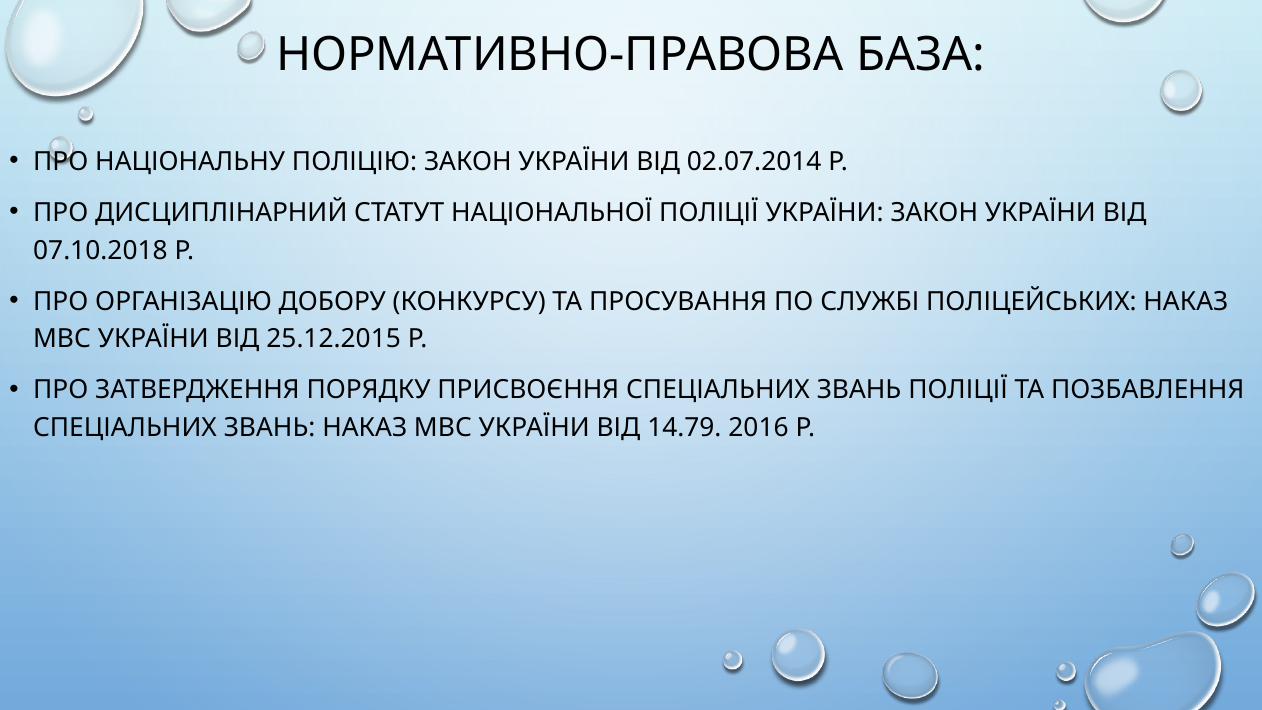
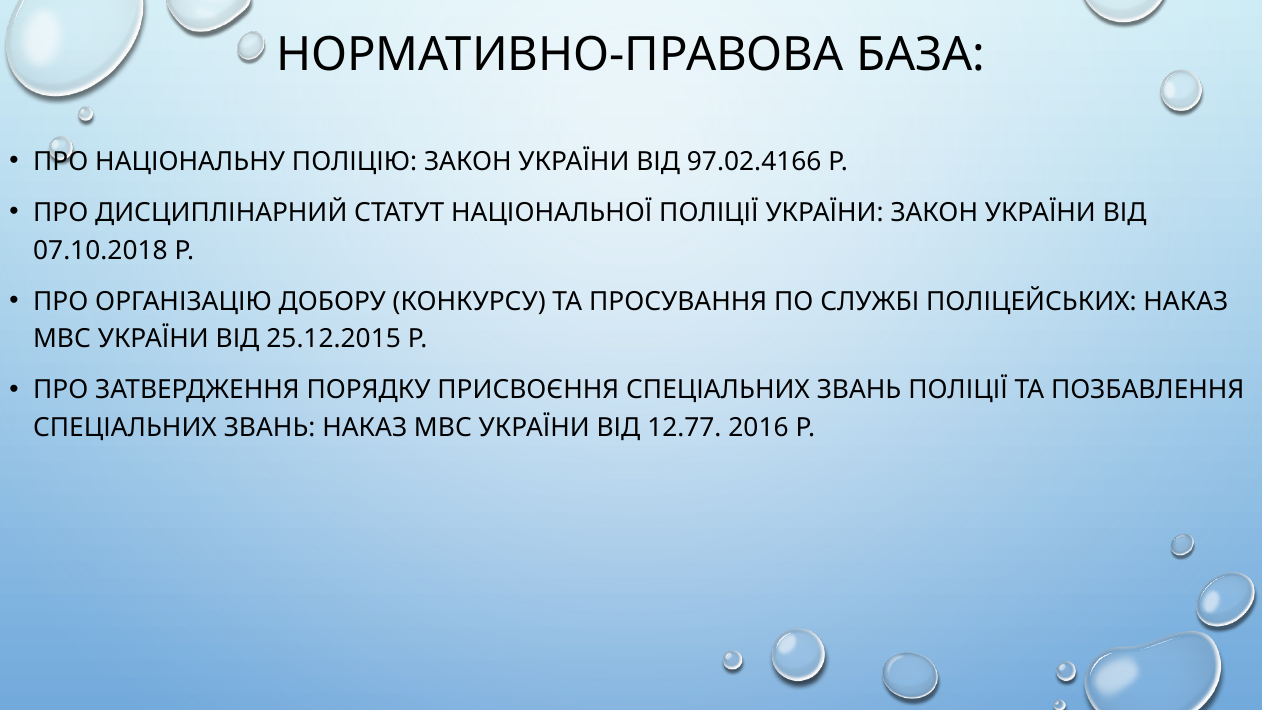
02.07.2014: 02.07.2014 -> 97.02.4166
14.79: 14.79 -> 12.77
